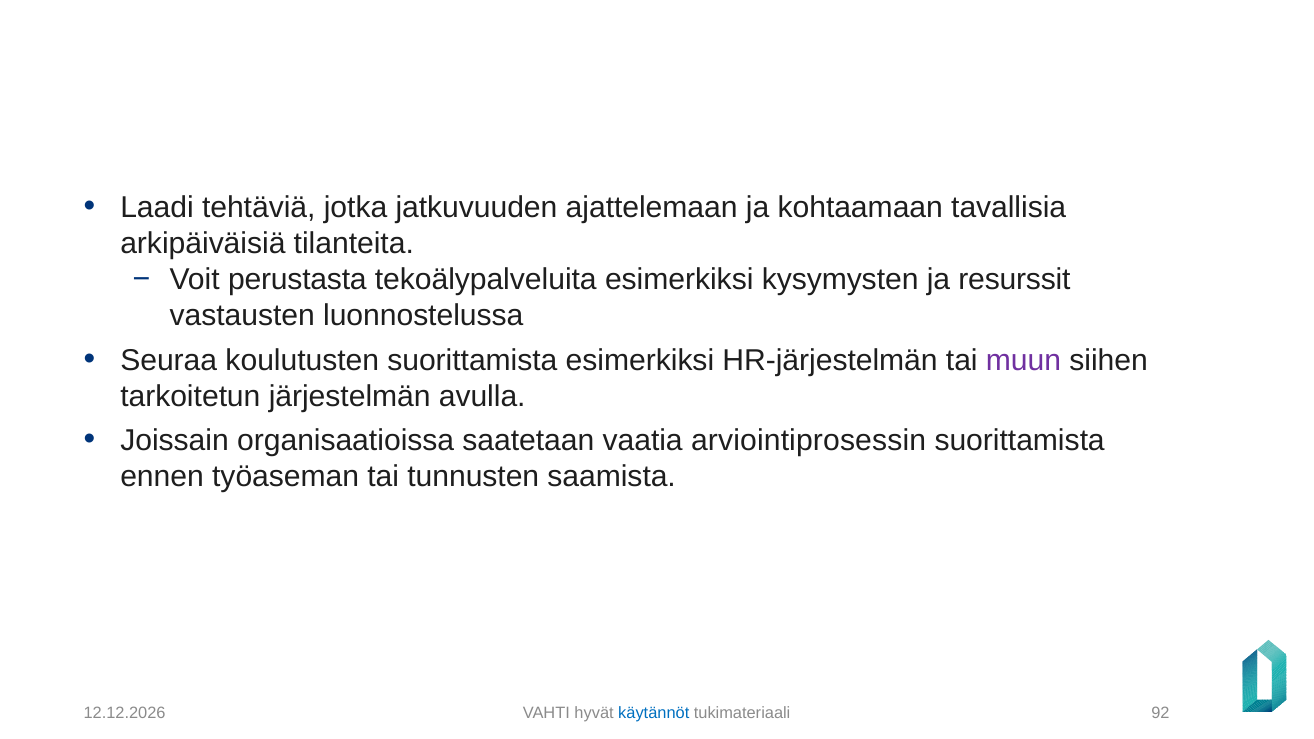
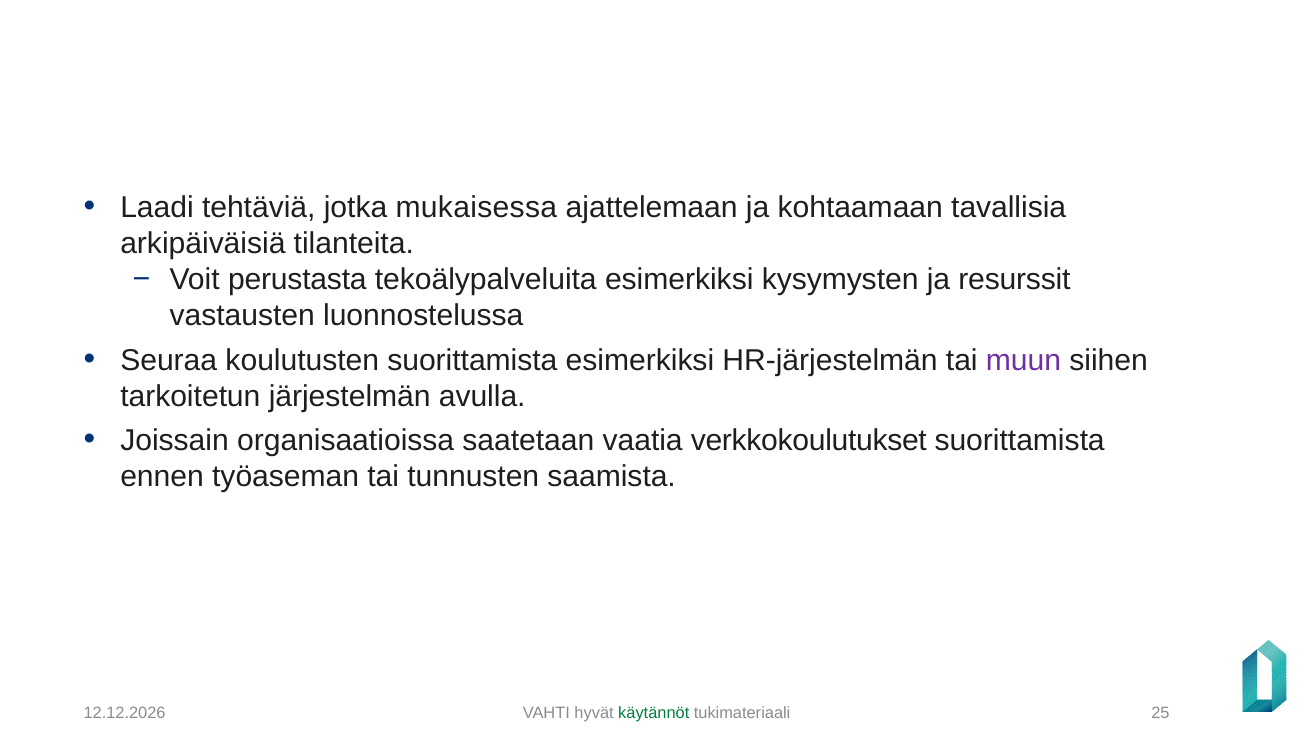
jatkuvuuden: jatkuvuuden -> mukaisessa
arviointiprosessin: arviointiprosessin -> verkkokoulutukset
käytännöt colour: blue -> green
92: 92 -> 25
